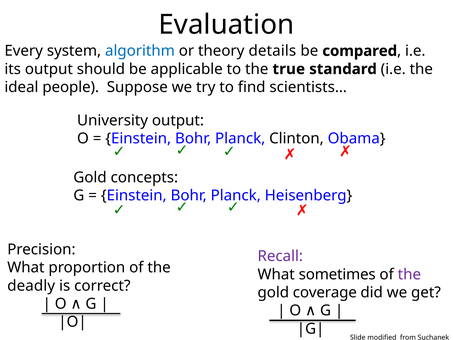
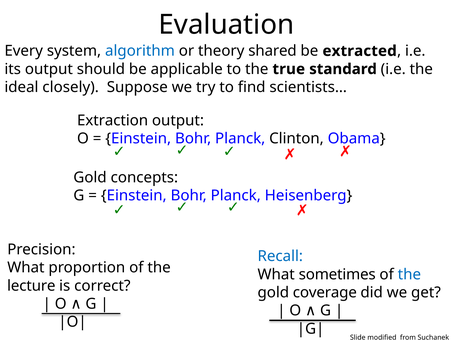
details: details -> shared
compared: compared -> extracted
people: people -> closely
University: University -> Extraction
Recall colour: purple -> blue
the at (409, 274) colour: purple -> blue
deadly: deadly -> lecture
